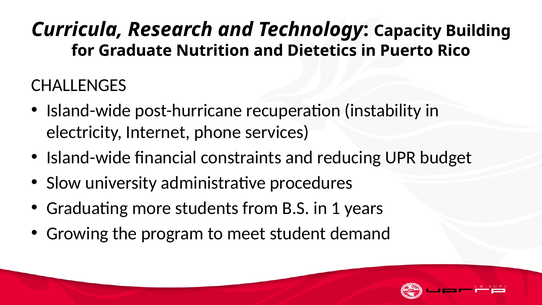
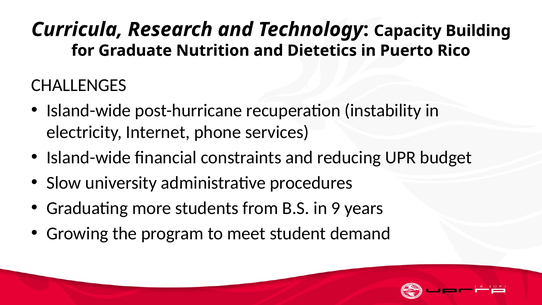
1: 1 -> 9
